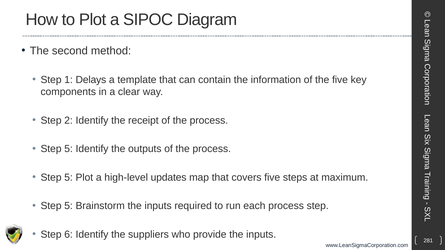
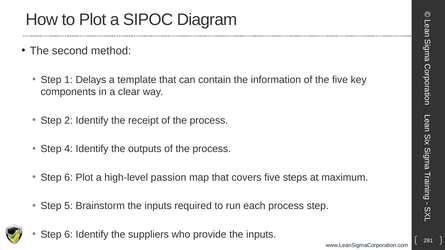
5 at (69, 149): 5 -> 4
5 at (69, 178): 5 -> 6
updates: updates -> passion
